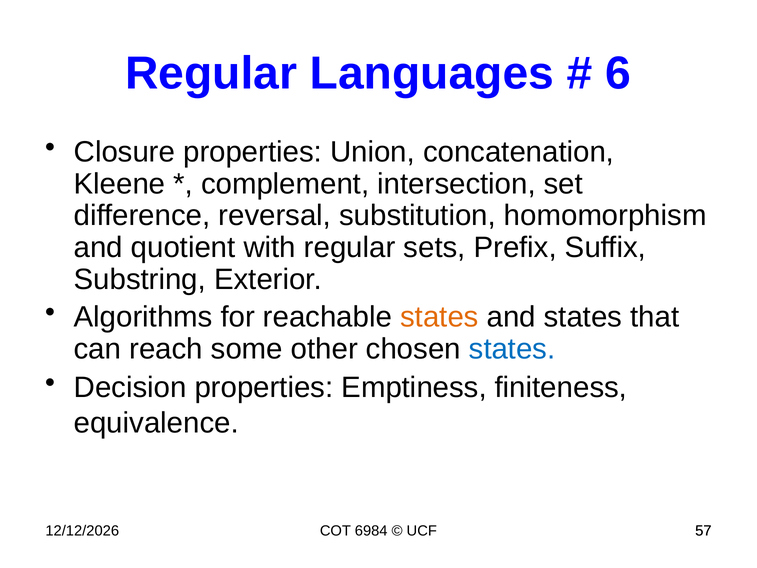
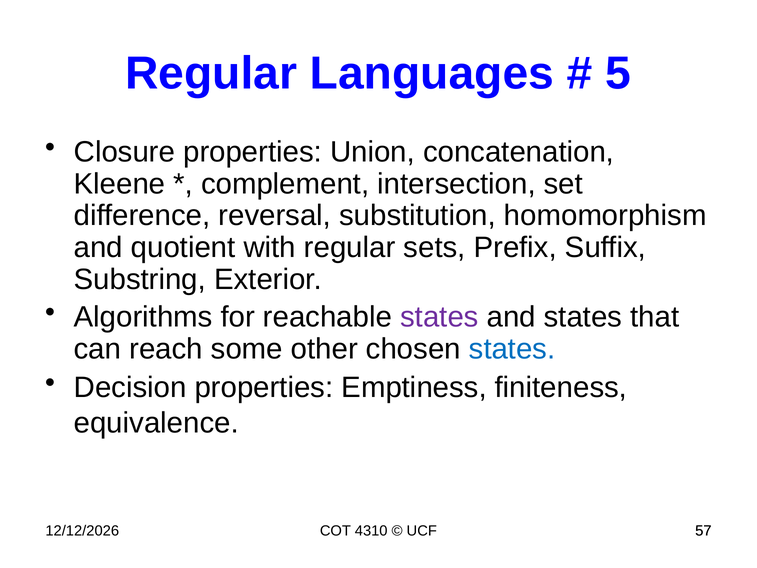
6: 6 -> 5
states at (439, 317) colour: orange -> purple
6984: 6984 -> 4310
